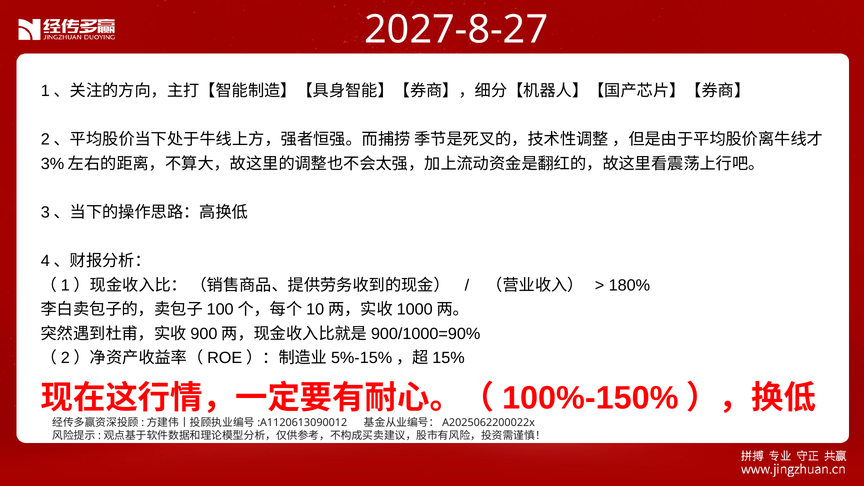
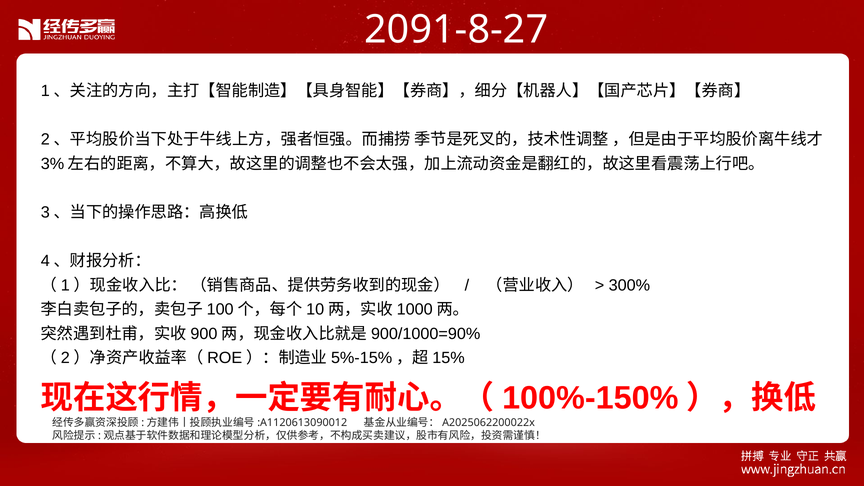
2027-8-27: 2027-8-27 -> 2091-8-27
180%: 180% -> 300%
